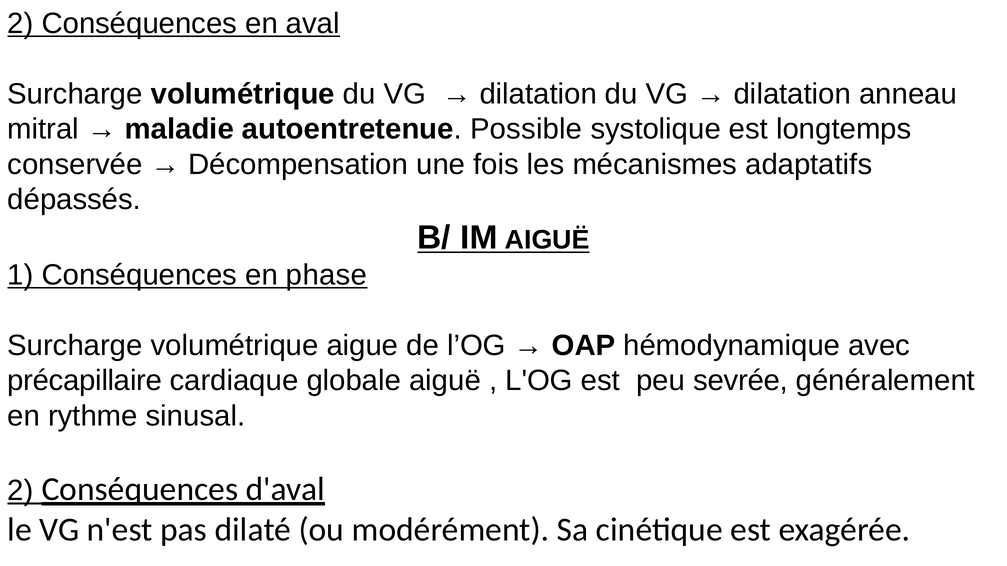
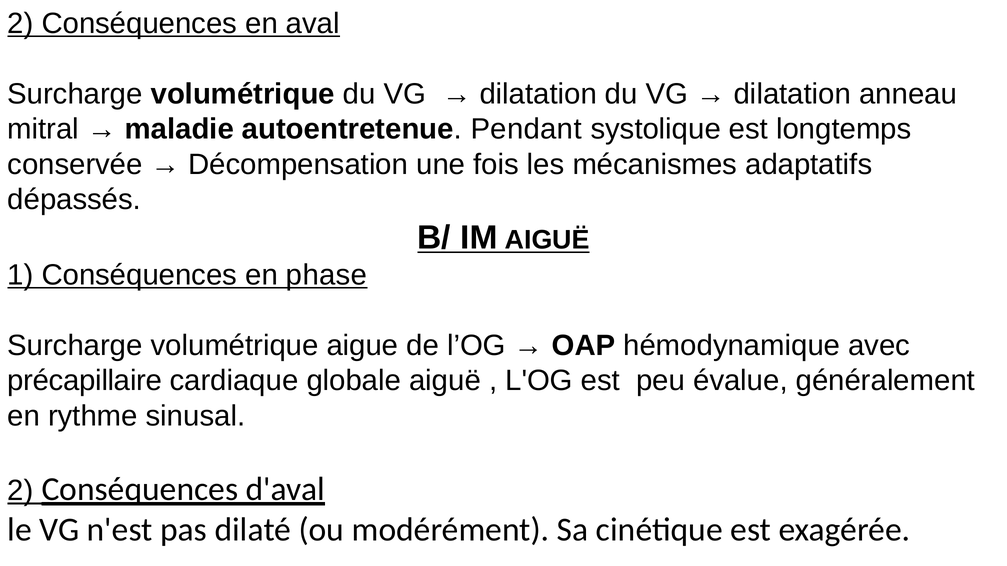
Possible: Possible -> Pendant
sevrée: sevrée -> évalue
